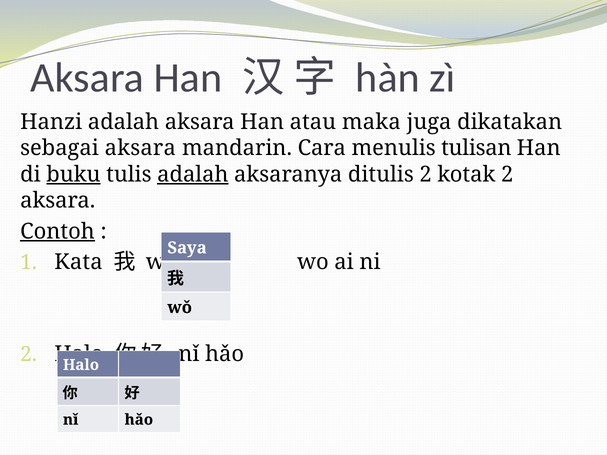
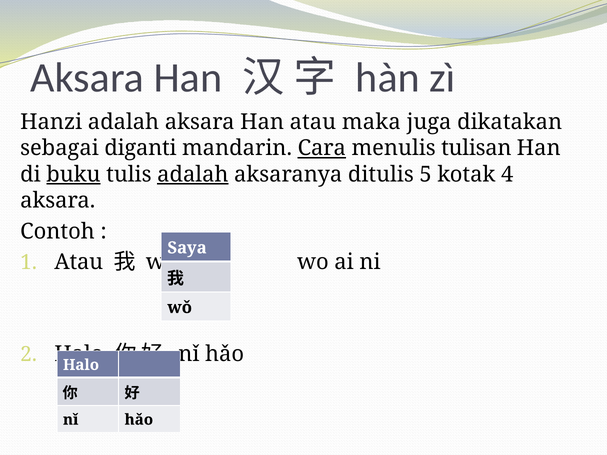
sebagai aksara: aksara -> diganti
Cara underline: none -> present
ditulis 2: 2 -> 5
kotak 2: 2 -> 4
Contoh underline: present -> none
1 Kata: Kata -> Atau
